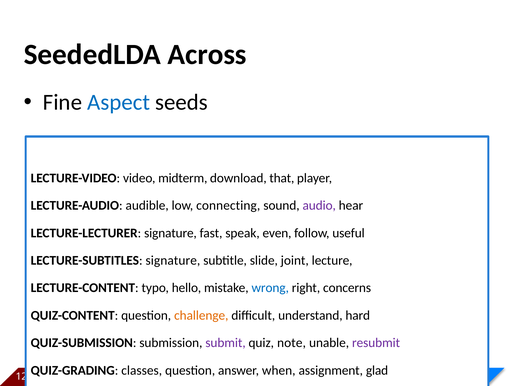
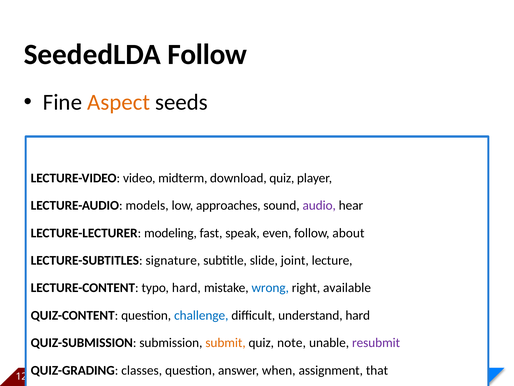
SeededLDA Across: Across -> Follow
Aspect colour: blue -> orange
download that: that -> quiz
audible: audible -> models
connecting: connecting -> approaches
LECTURE-LECTURER signature: signature -> modeling
useful: useful -> about
typo hello: hello -> hard
concerns: concerns -> available
challenge colour: orange -> blue
submit colour: purple -> orange
glad: glad -> that
